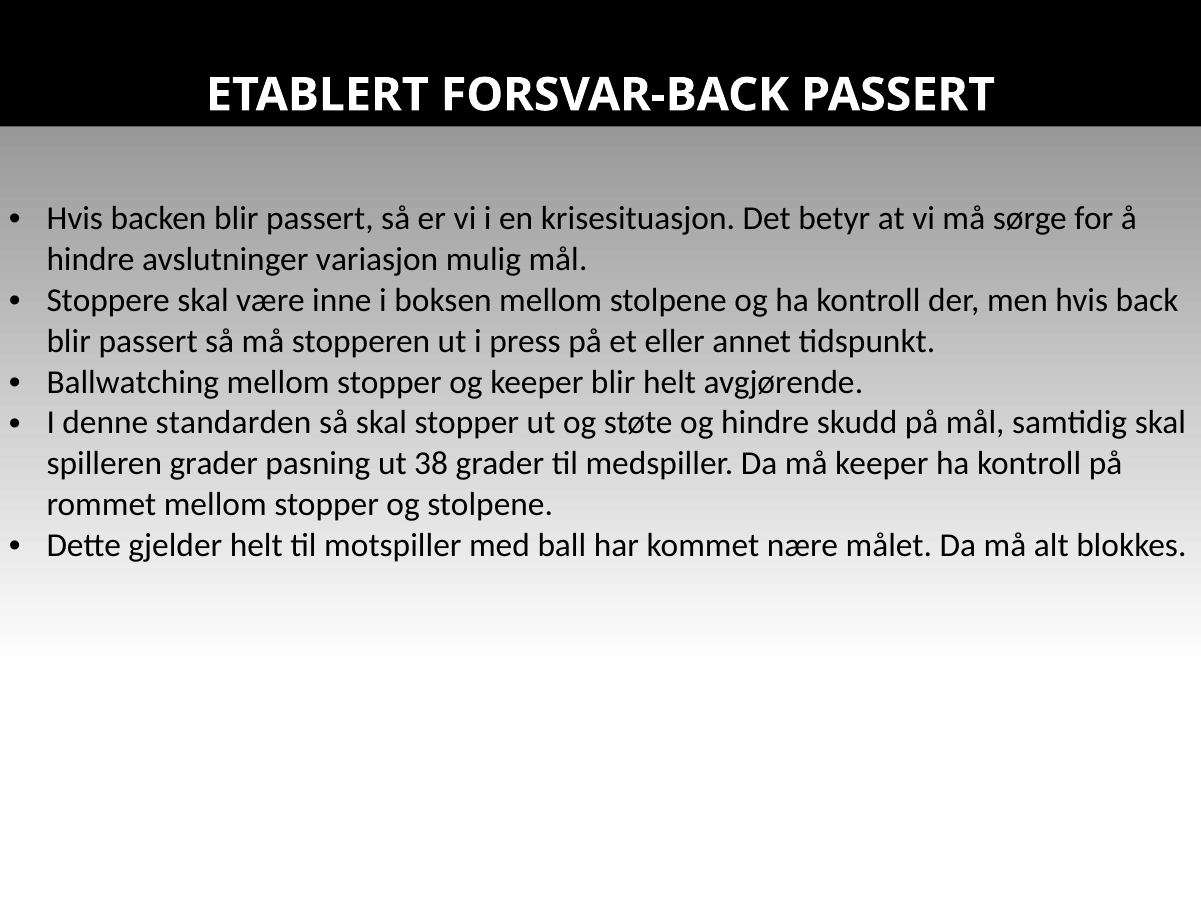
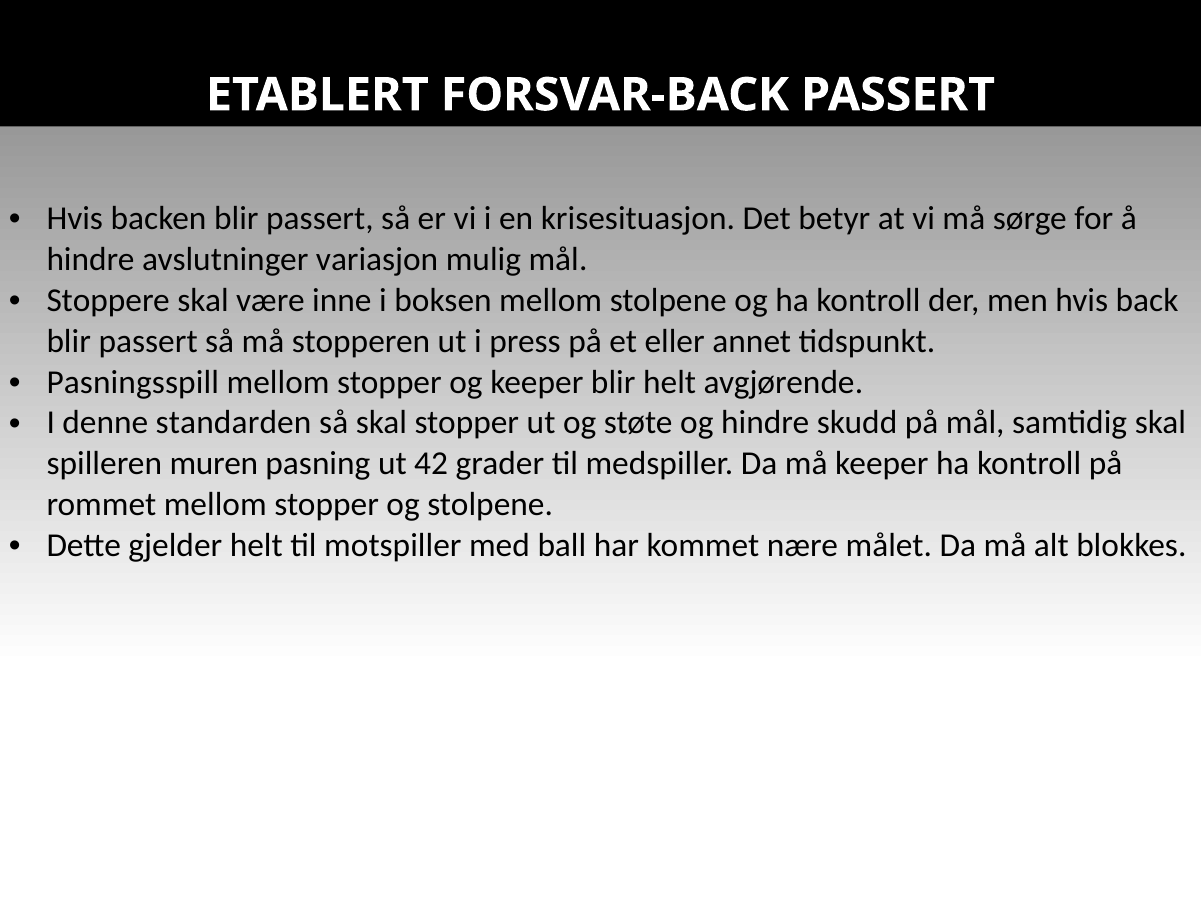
Ballwatching: Ballwatching -> Pasningsspill
spilleren grader: grader -> muren
38: 38 -> 42
